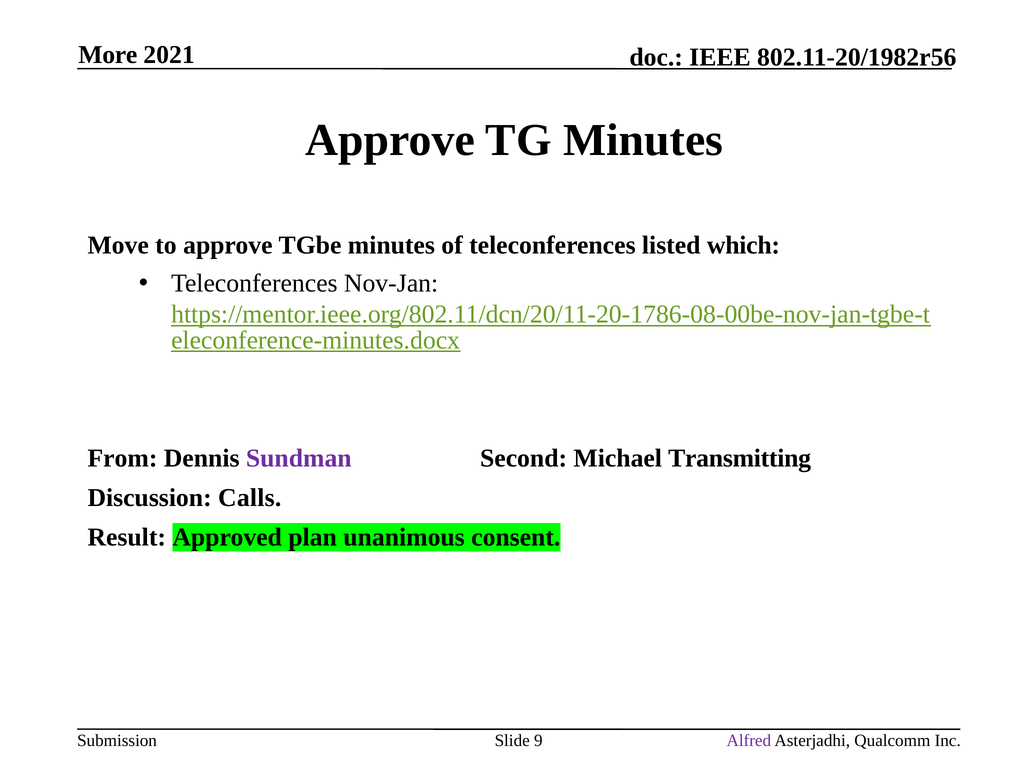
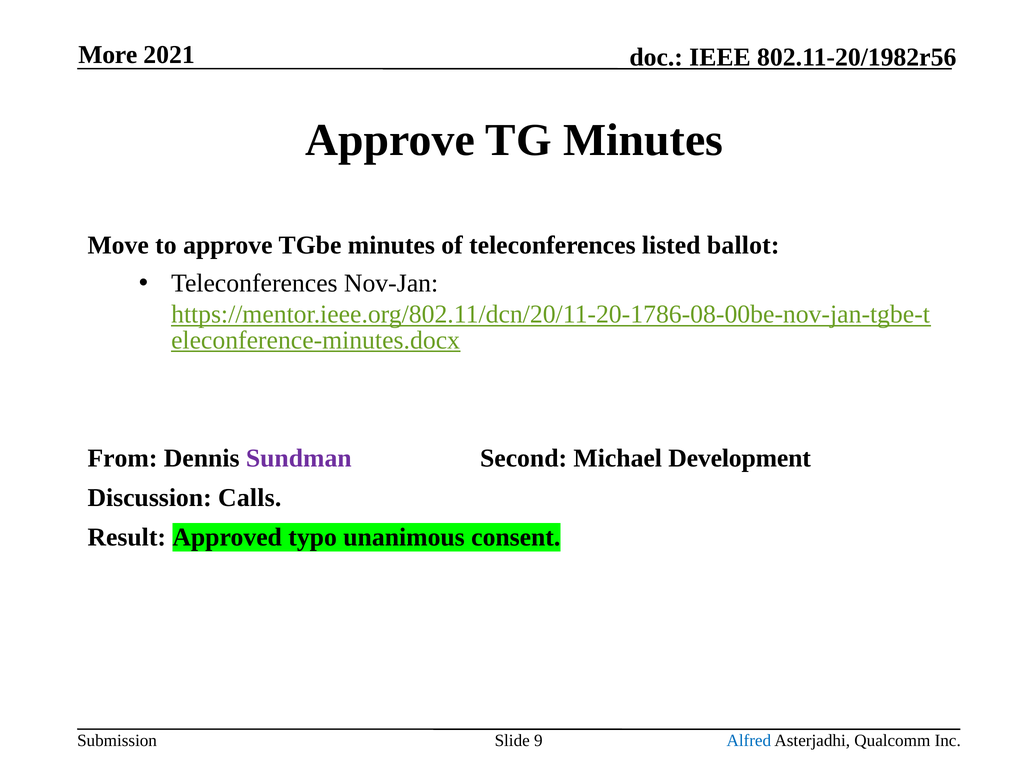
which: which -> ballot
Transmitting: Transmitting -> Development
plan: plan -> typo
Alfred colour: purple -> blue
